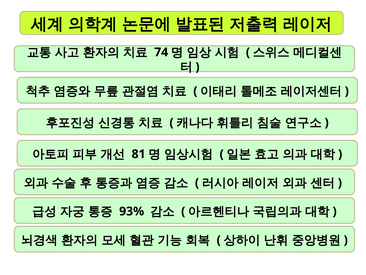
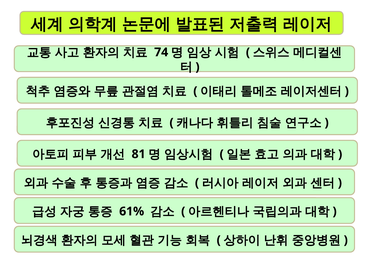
93%: 93% -> 61%
